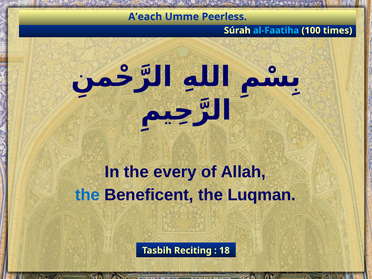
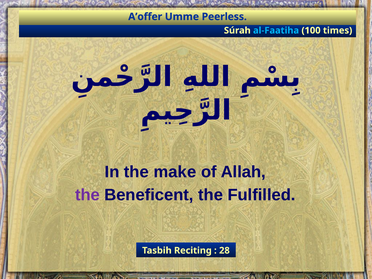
A’each: A’each -> A’offer
every: every -> make
the at (87, 195) colour: blue -> purple
Luqman: Luqman -> Fulfilled
18: 18 -> 28
